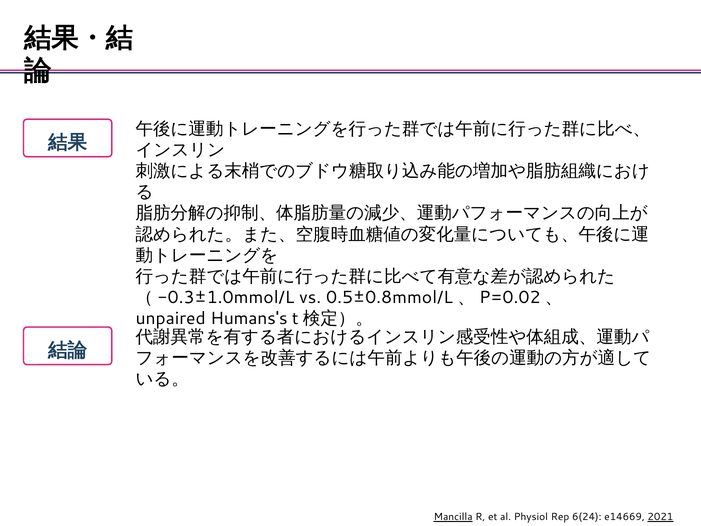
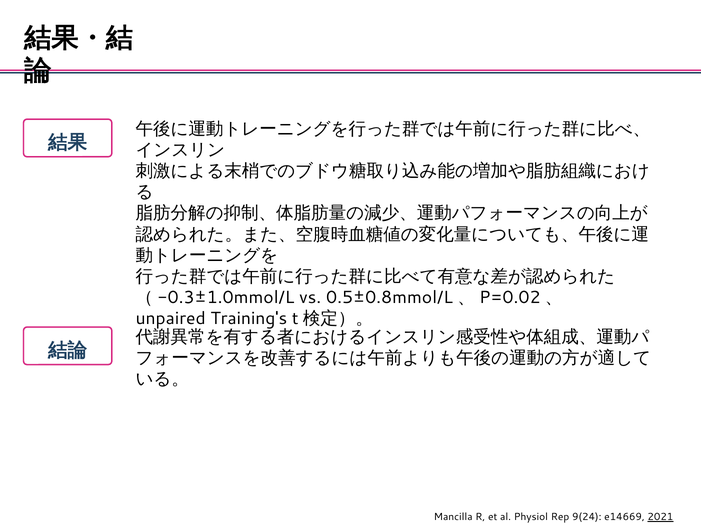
Humans's: Humans's -> Training's
Mancilla underline: present -> none
6(24: 6(24 -> 9(24
